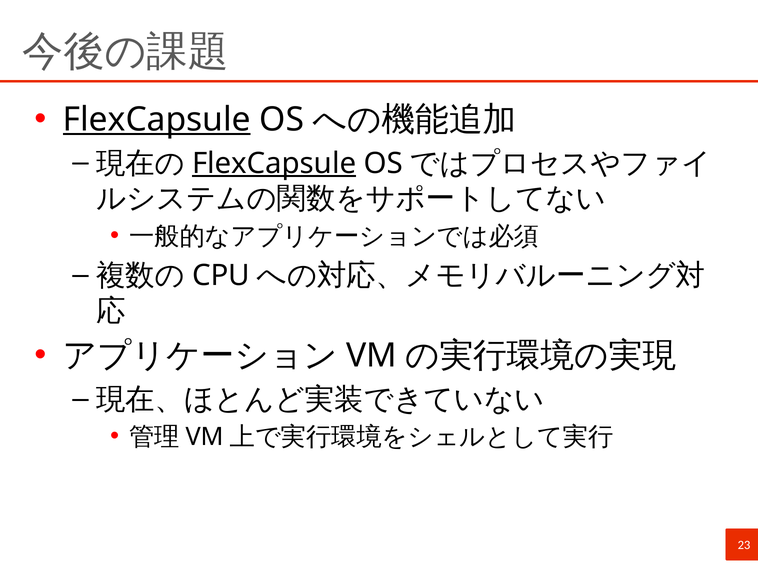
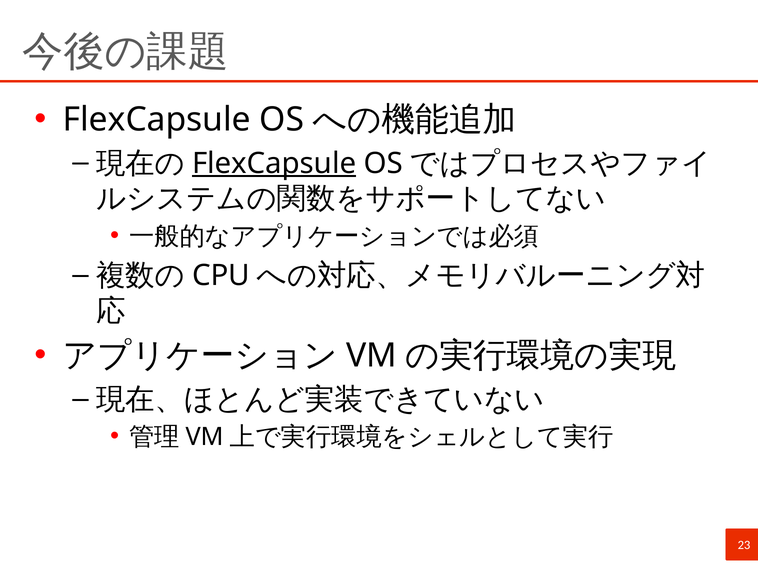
FlexCapsule at (157, 120) underline: present -> none
